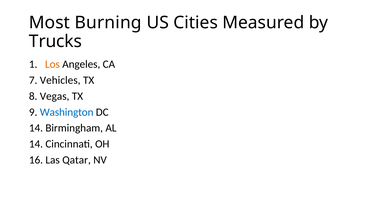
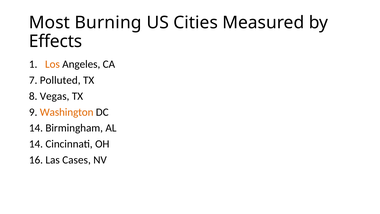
Trucks: Trucks -> Effects
Vehicles: Vehicles -> Polluted
Washington colour: blue -> orange
Qatar: Qatar -> Cases
